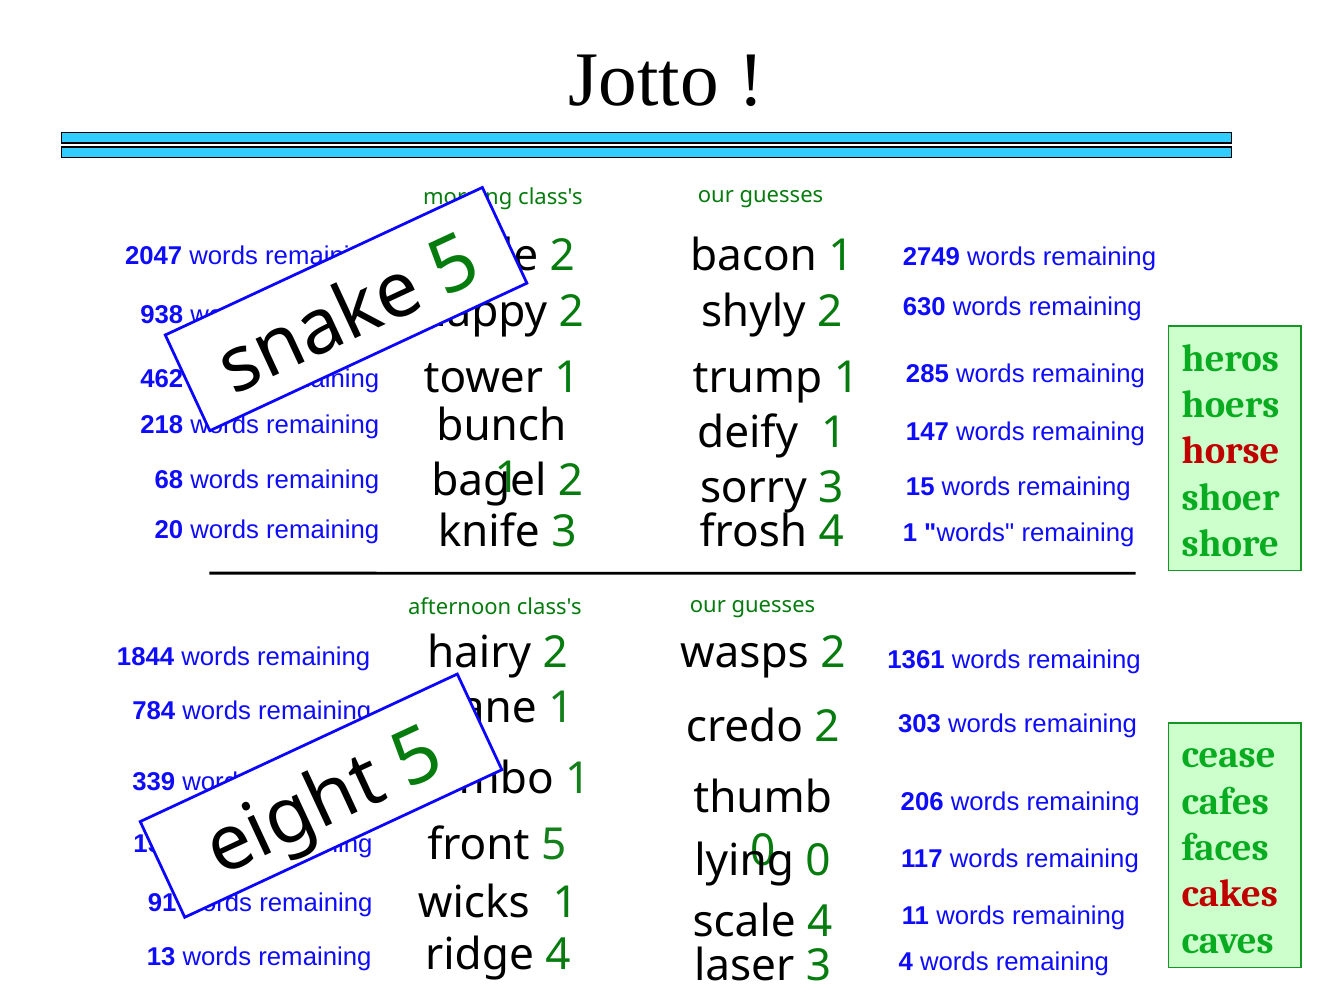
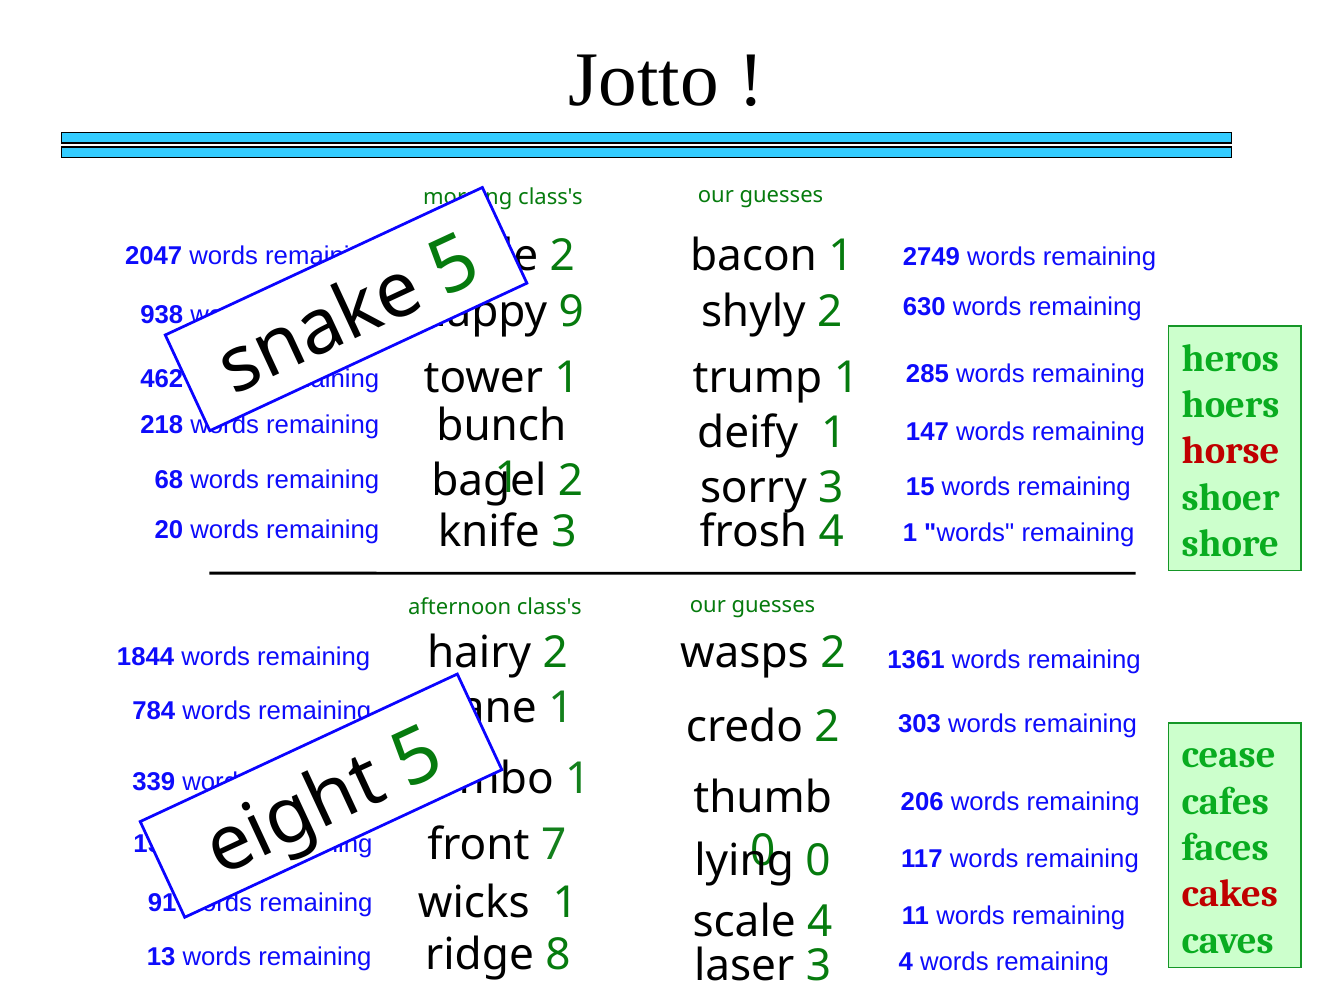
2 at (571, 312): 2 -> 9
5 at (554, 846): 5 -> 7
ridge 4: 4 -> 8
